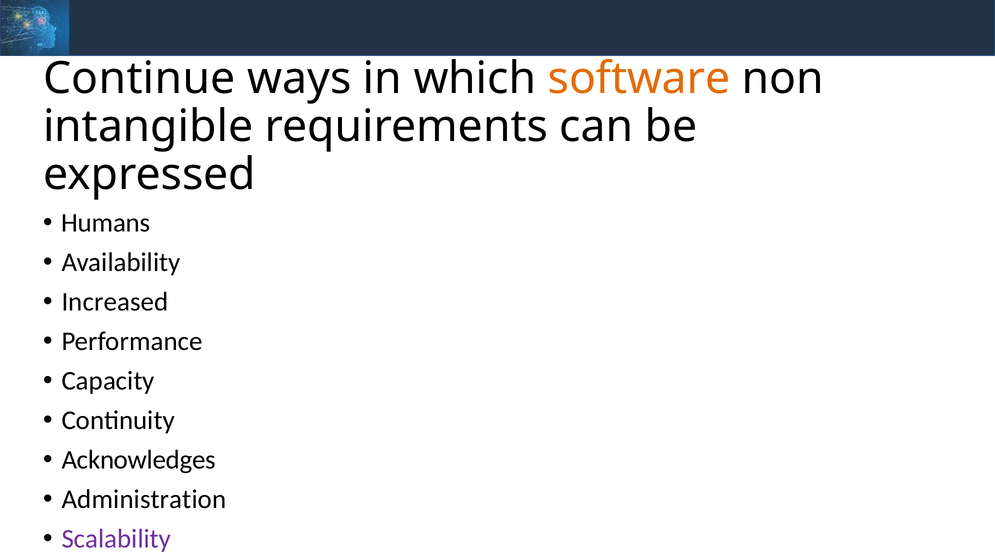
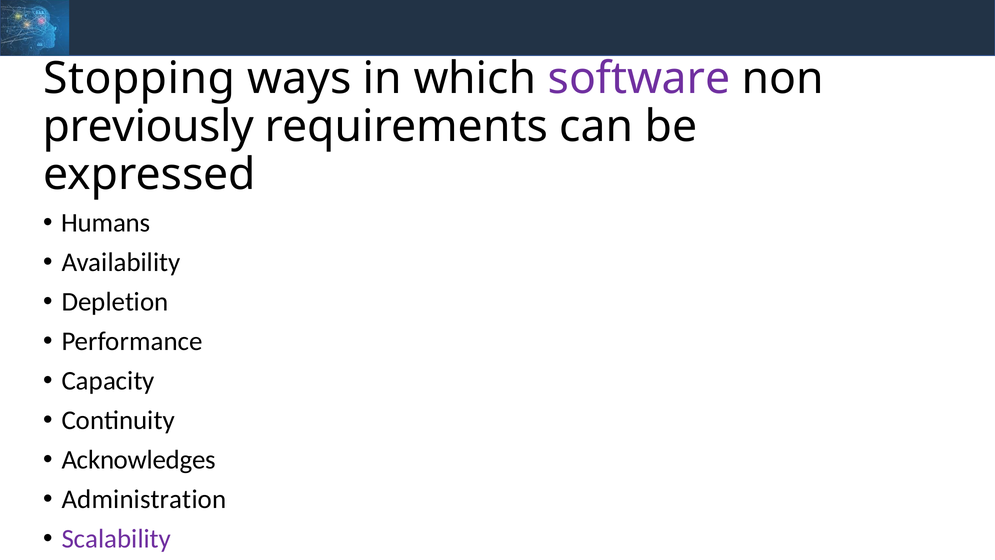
Continue: Continue -> Stopping
software colour: orange -> purple
intangible: intangible -> previously
Increased: Increased -> Depletion
